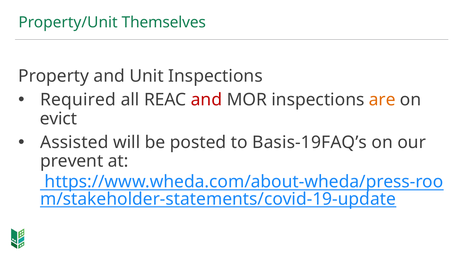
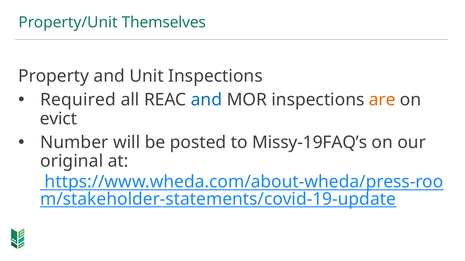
and at (206, 100) colour: red -> blue
Assisted: Assisted -> Number
Basis-19FAQ’s: Basis-19FAQ’s -> Missy-19FAQ’s
prevent: prevent -> original
